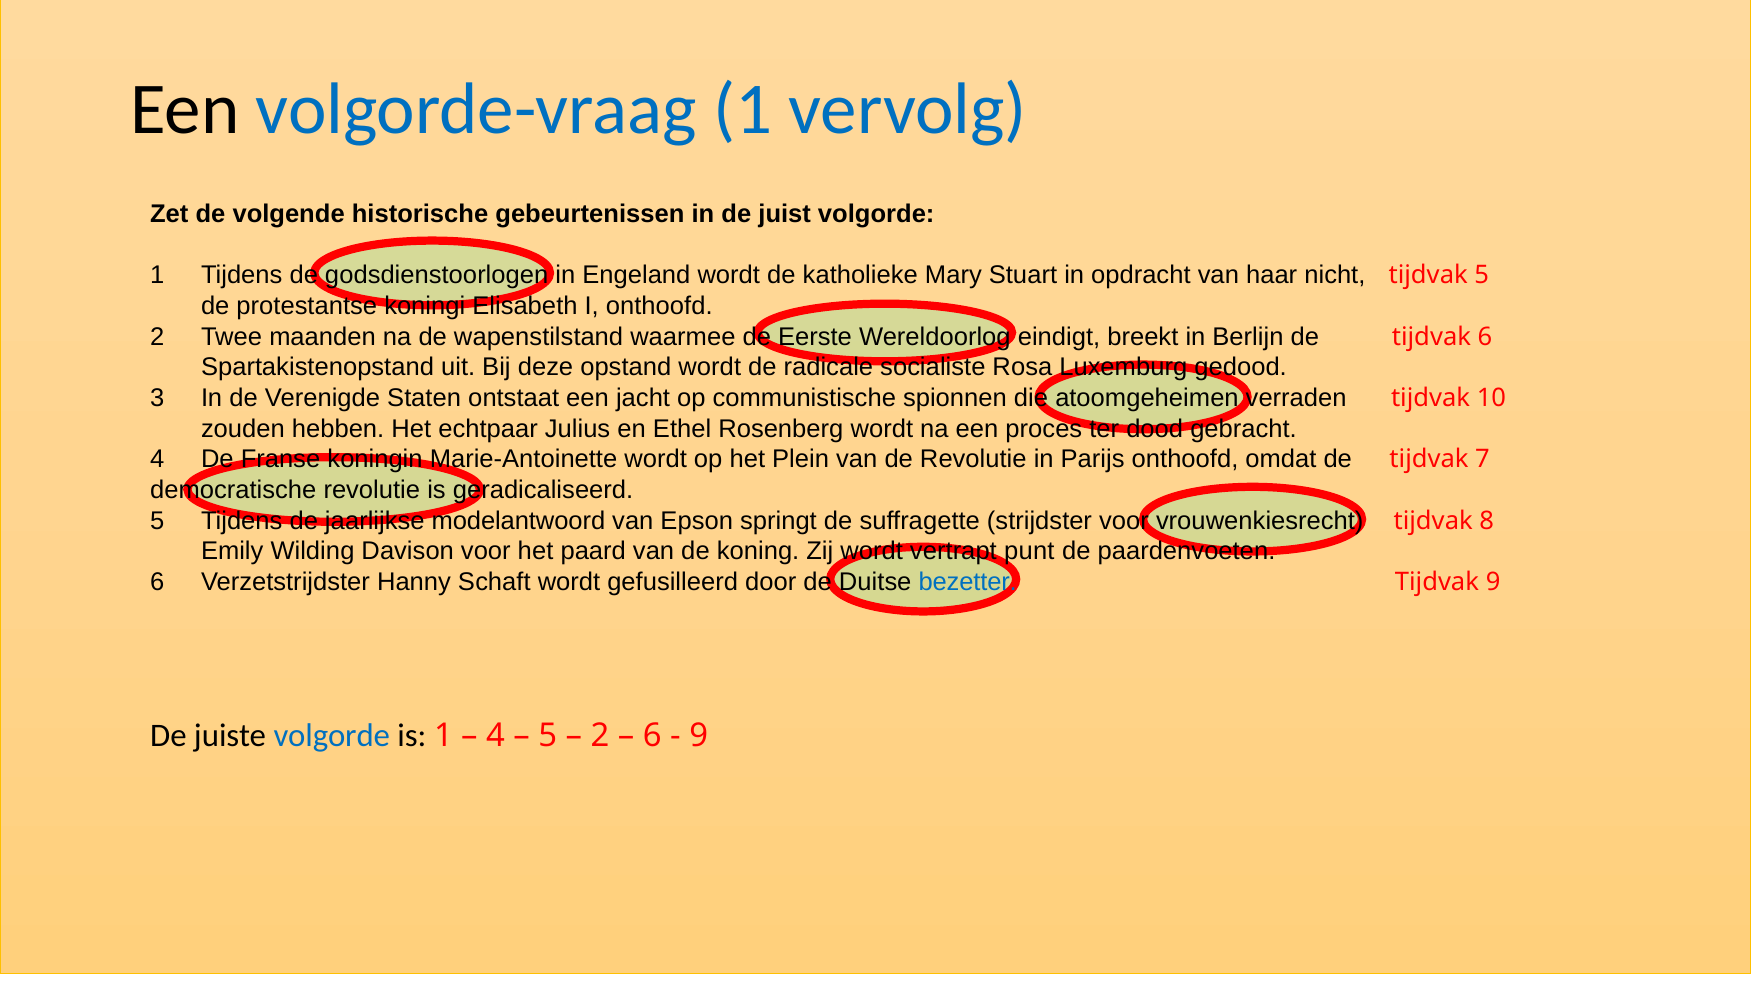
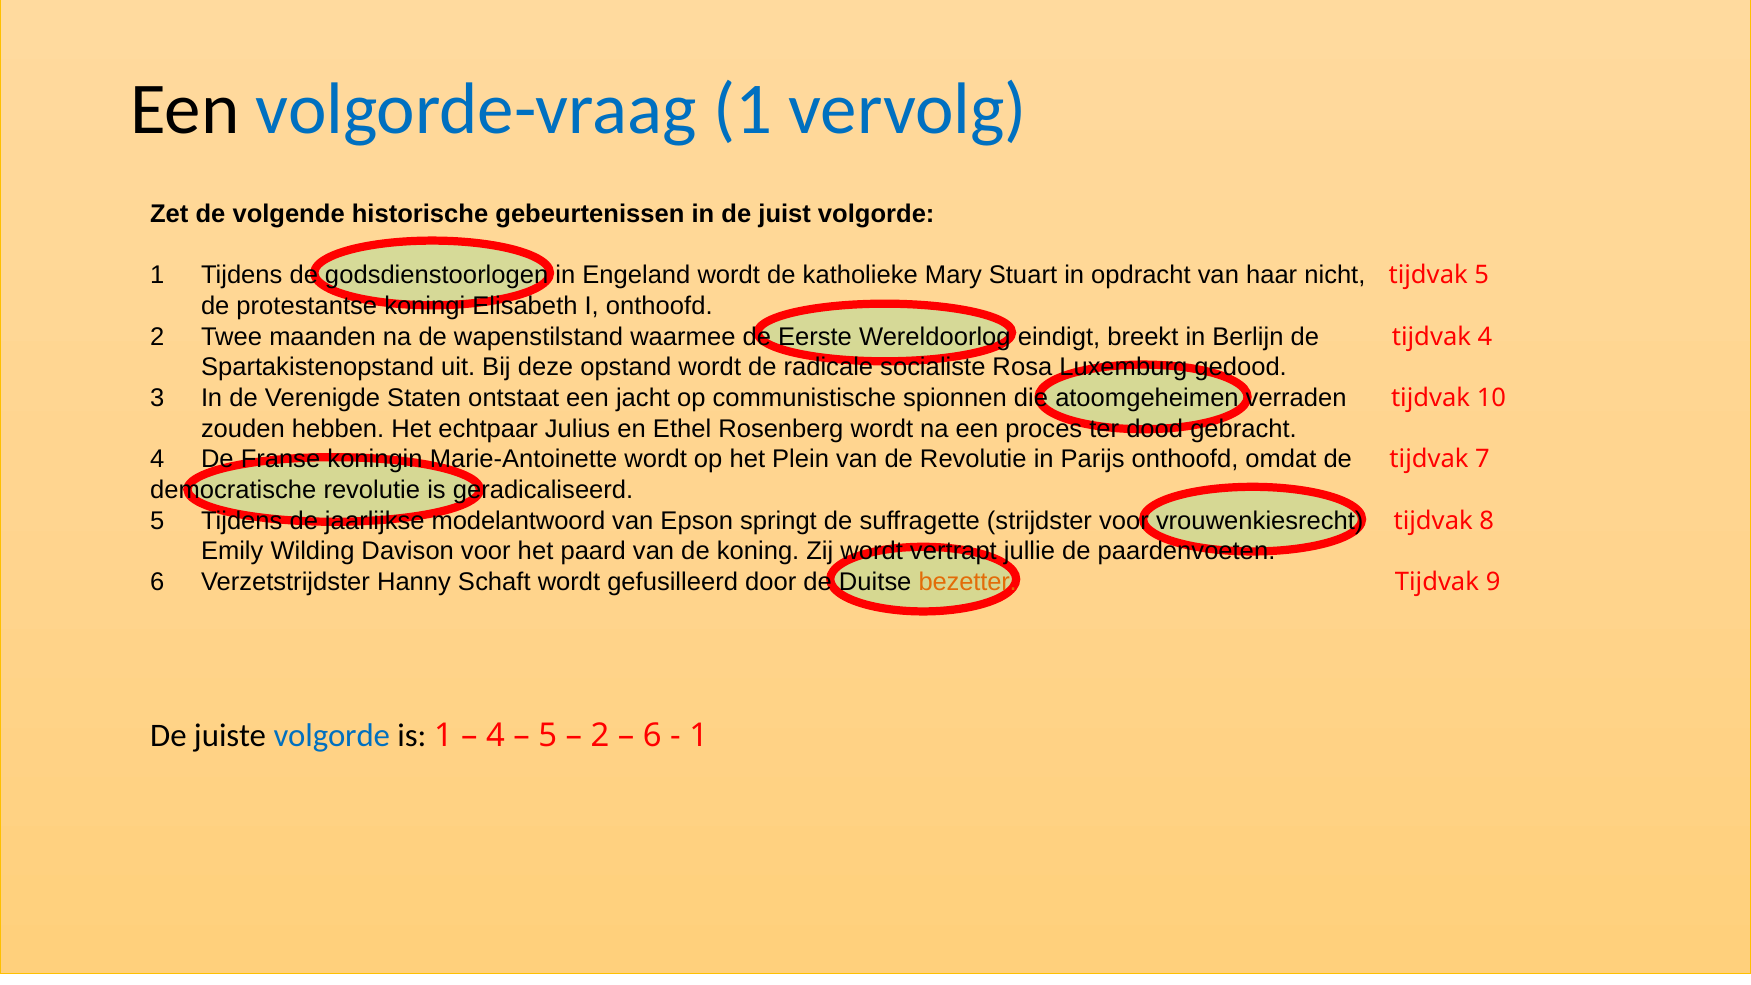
tijdvak 6: 6 -> 4
punt: punt -> jullie
bezetter colour: blue -> orange
9 at (699, 736): 9 -> 1
